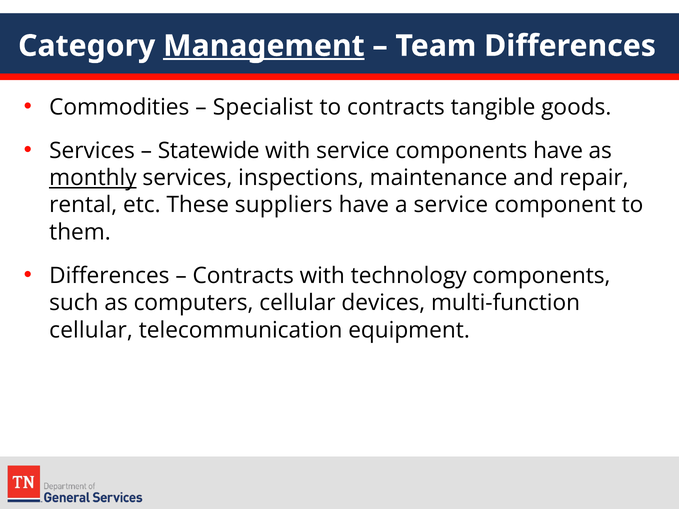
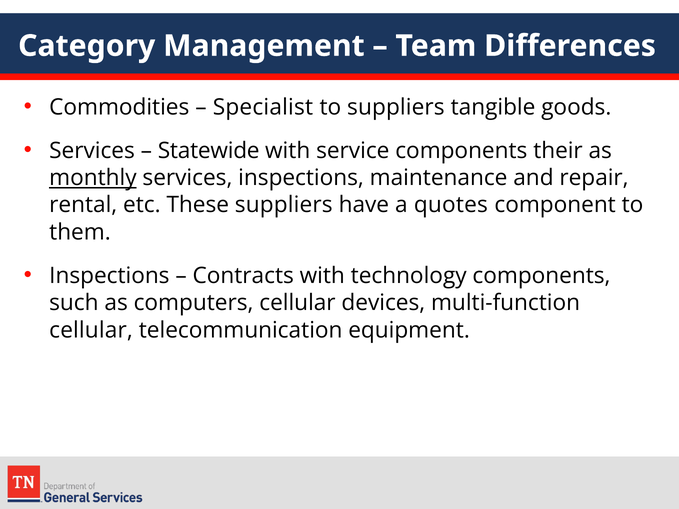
Management underline: present -> none
to contracts: contracts -> suppliers
components have: have -> their
a service: service -> quotes
Differences at (109, 276): Differences -> Inspections
